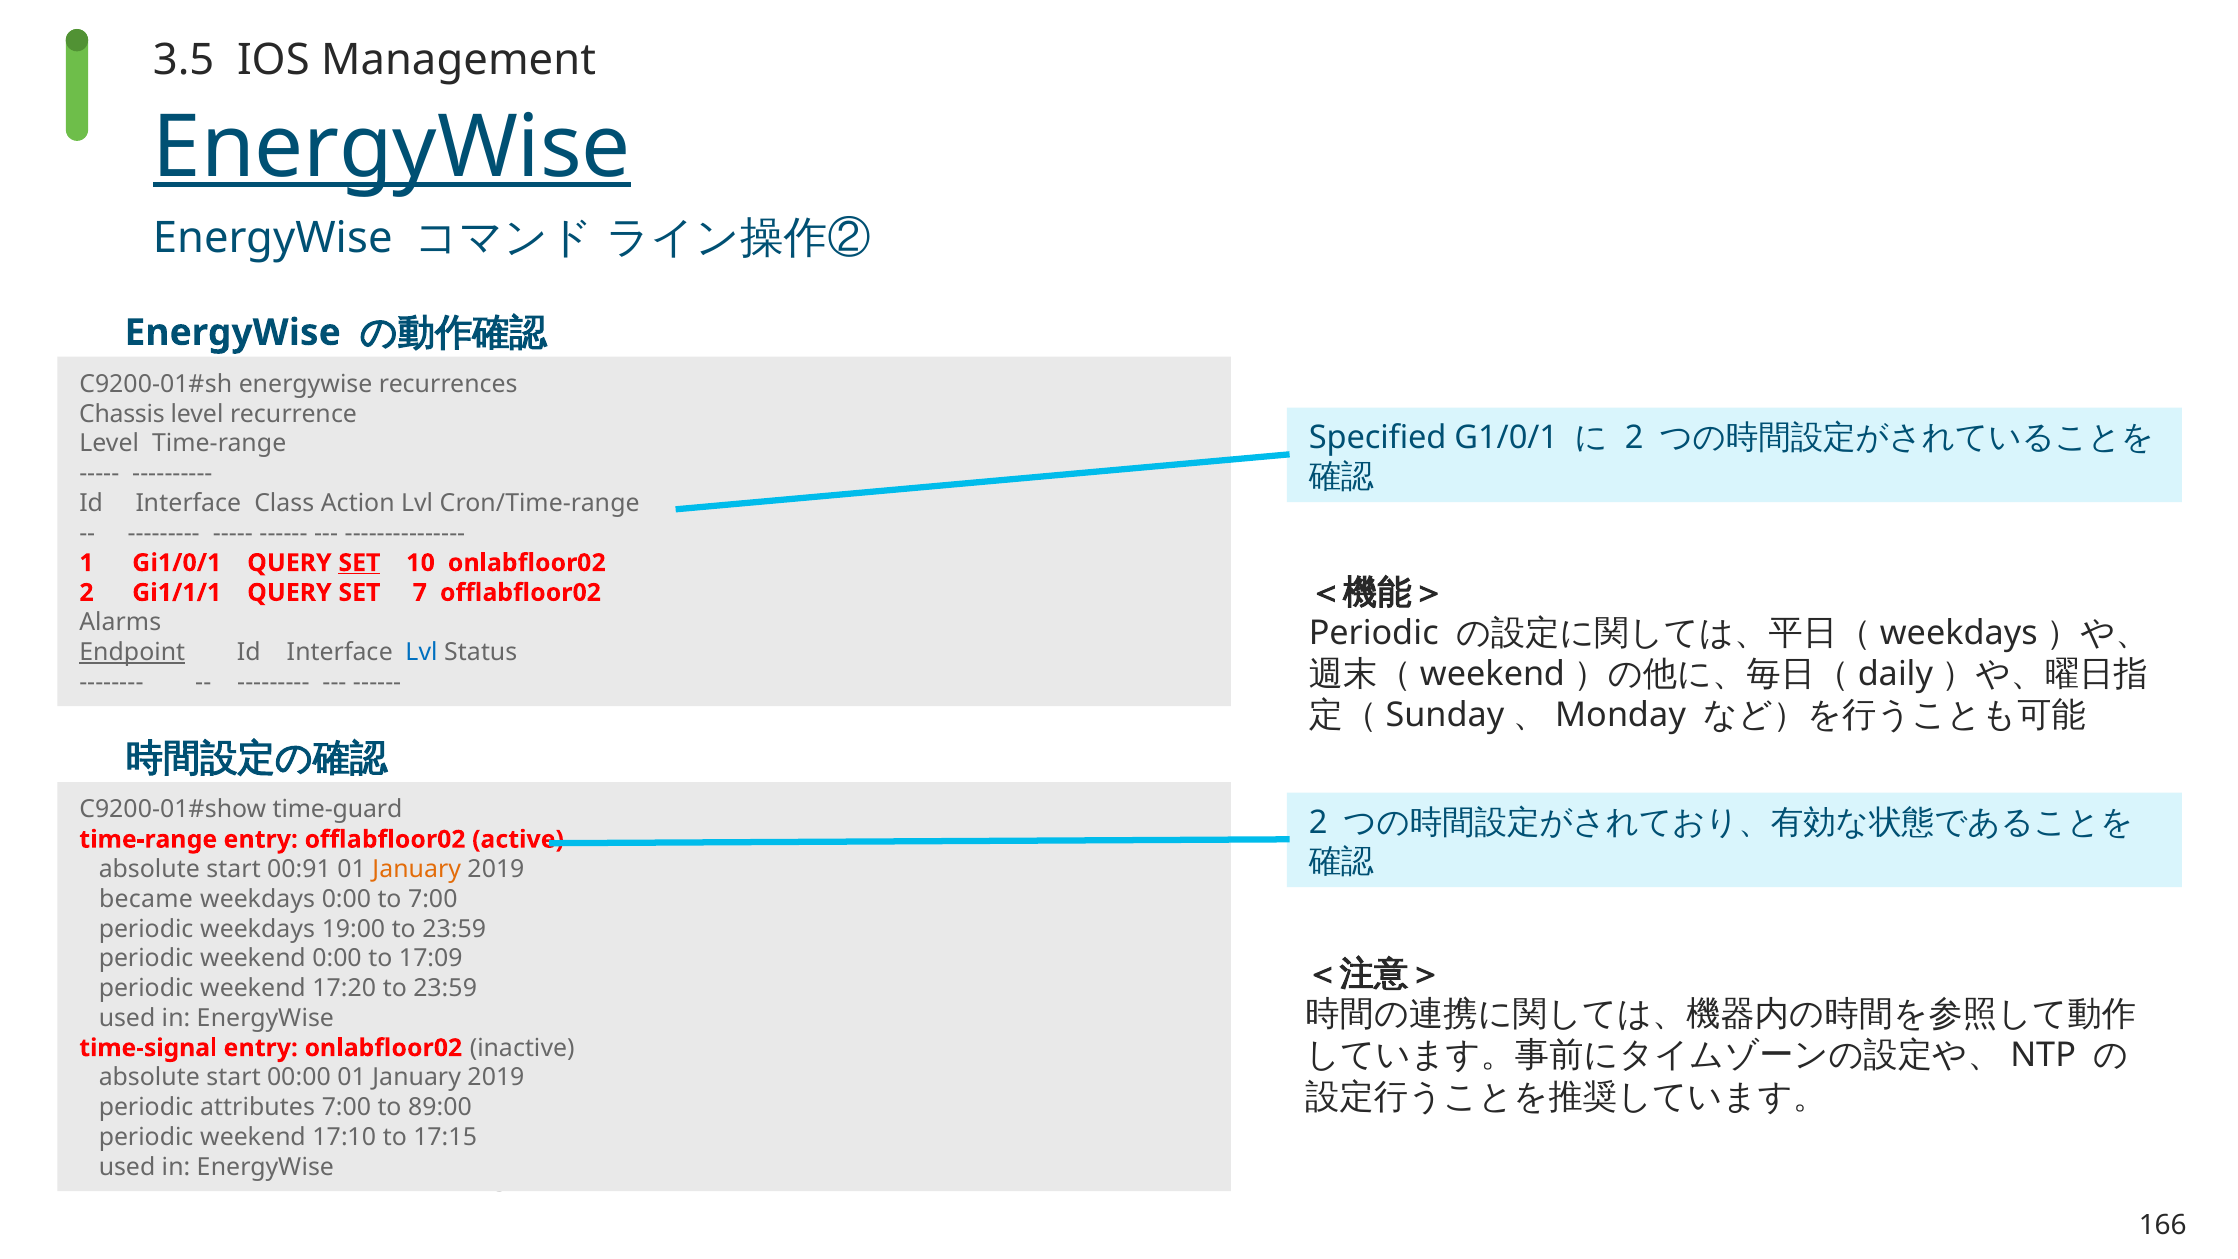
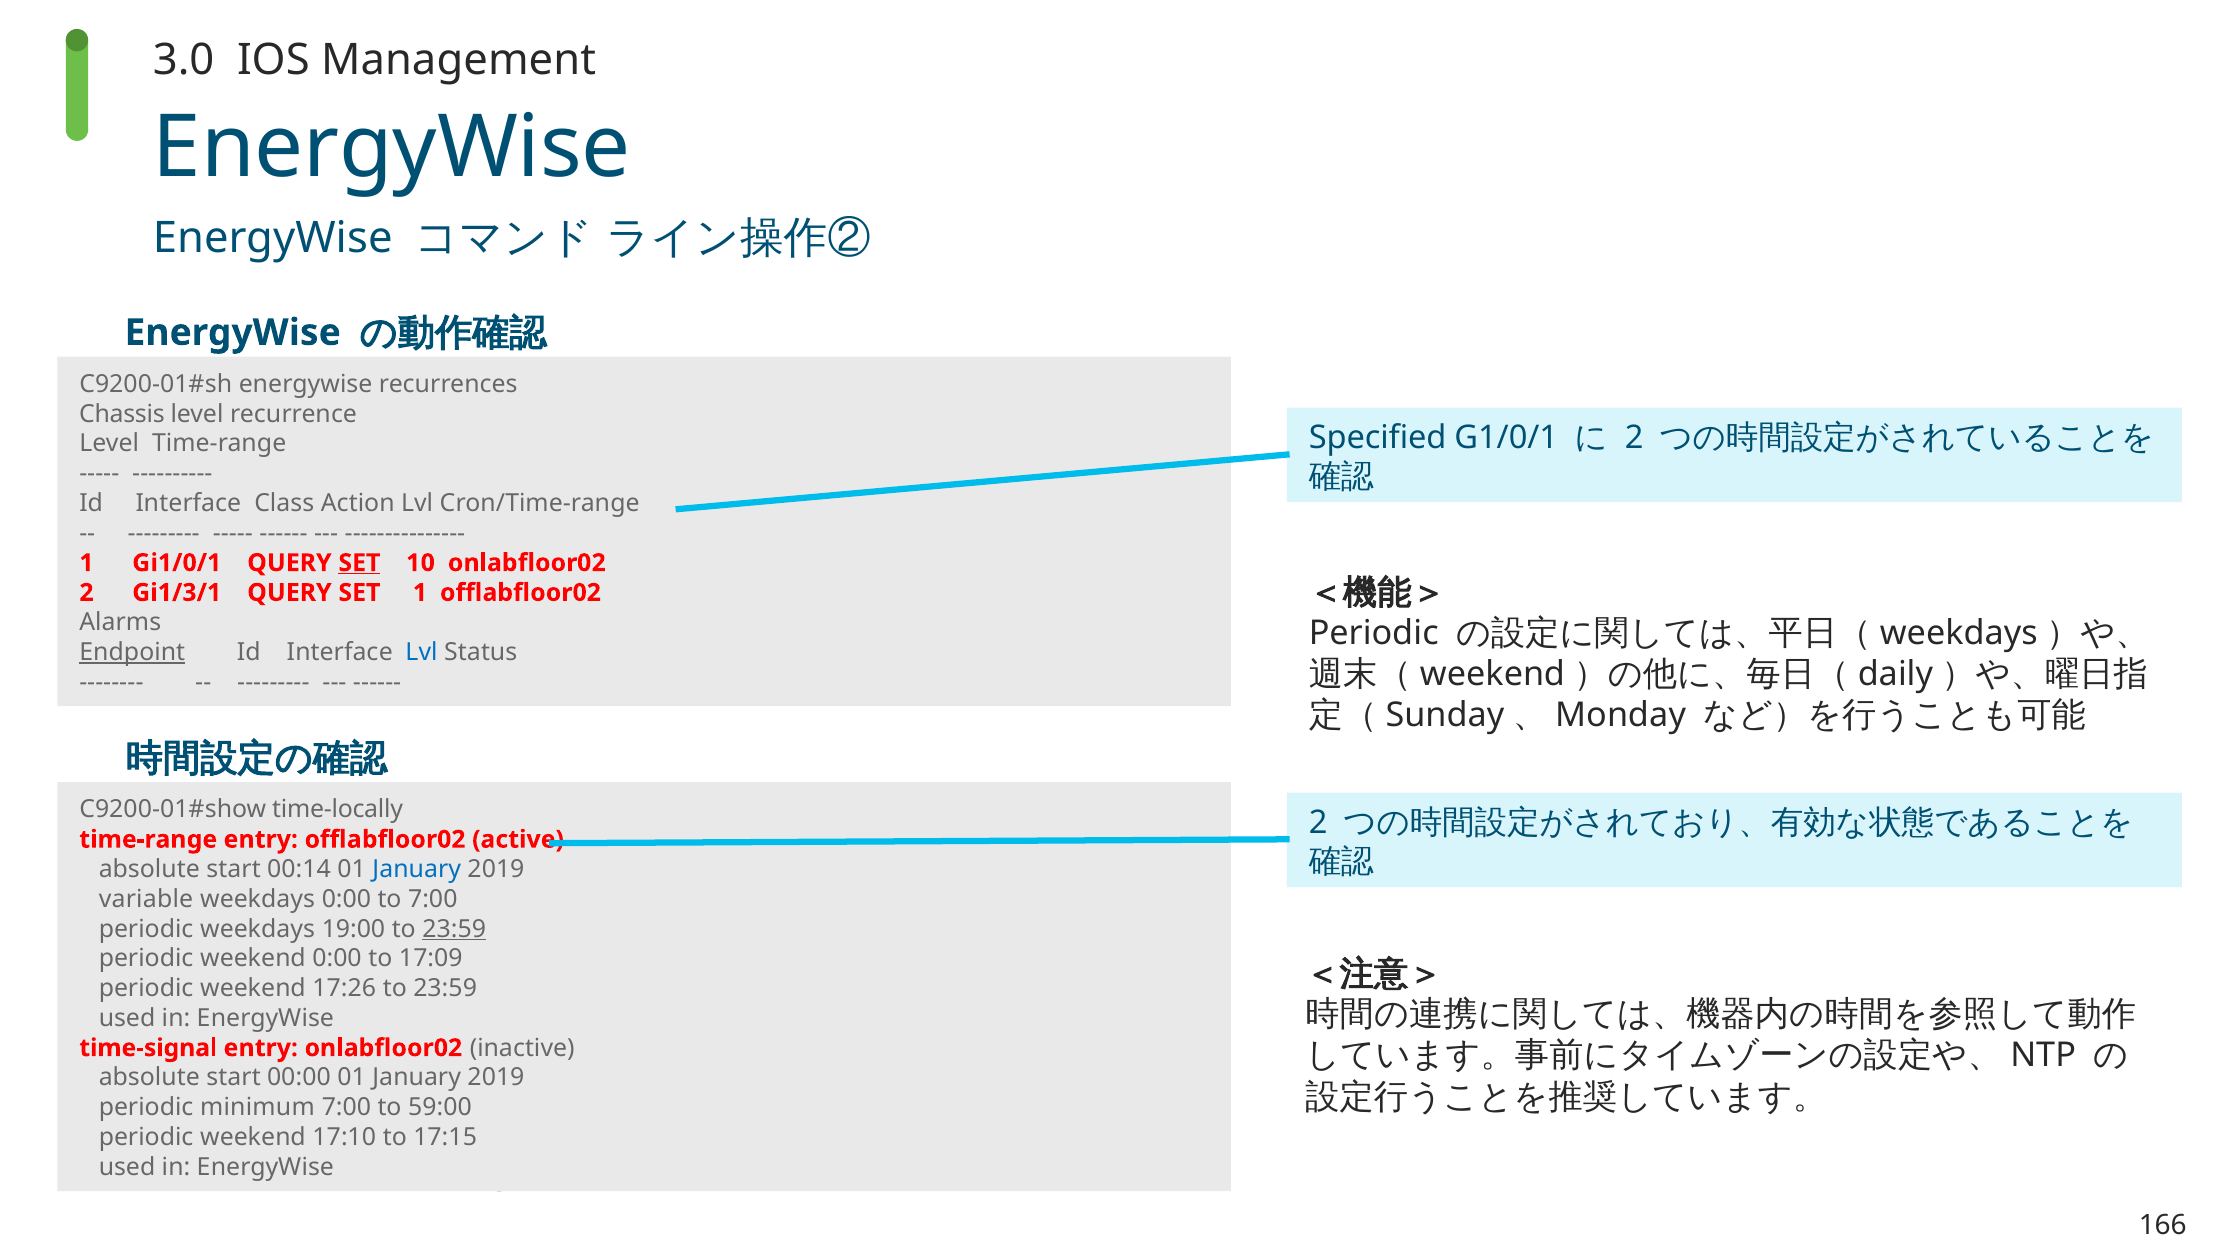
3.5: 3.5 -> 3.0
EnergyWise at (392, 147) underline: present -> none
Gi1/1/1: Gi1/1/1 -> Gi1/3/1
SET 7: 7 -> 1
time-guard: time-guard -> time-locally
00:91: 00:91 -> 00:14
January at (417, 869) colour: orange -> blue
became: became -> variable
23:59 at (454, 929) underline: none -> present
17:20: 17:20 -> 17:26
attributes: attributes -> minimum
89:00: 89:00 -> 59:00
